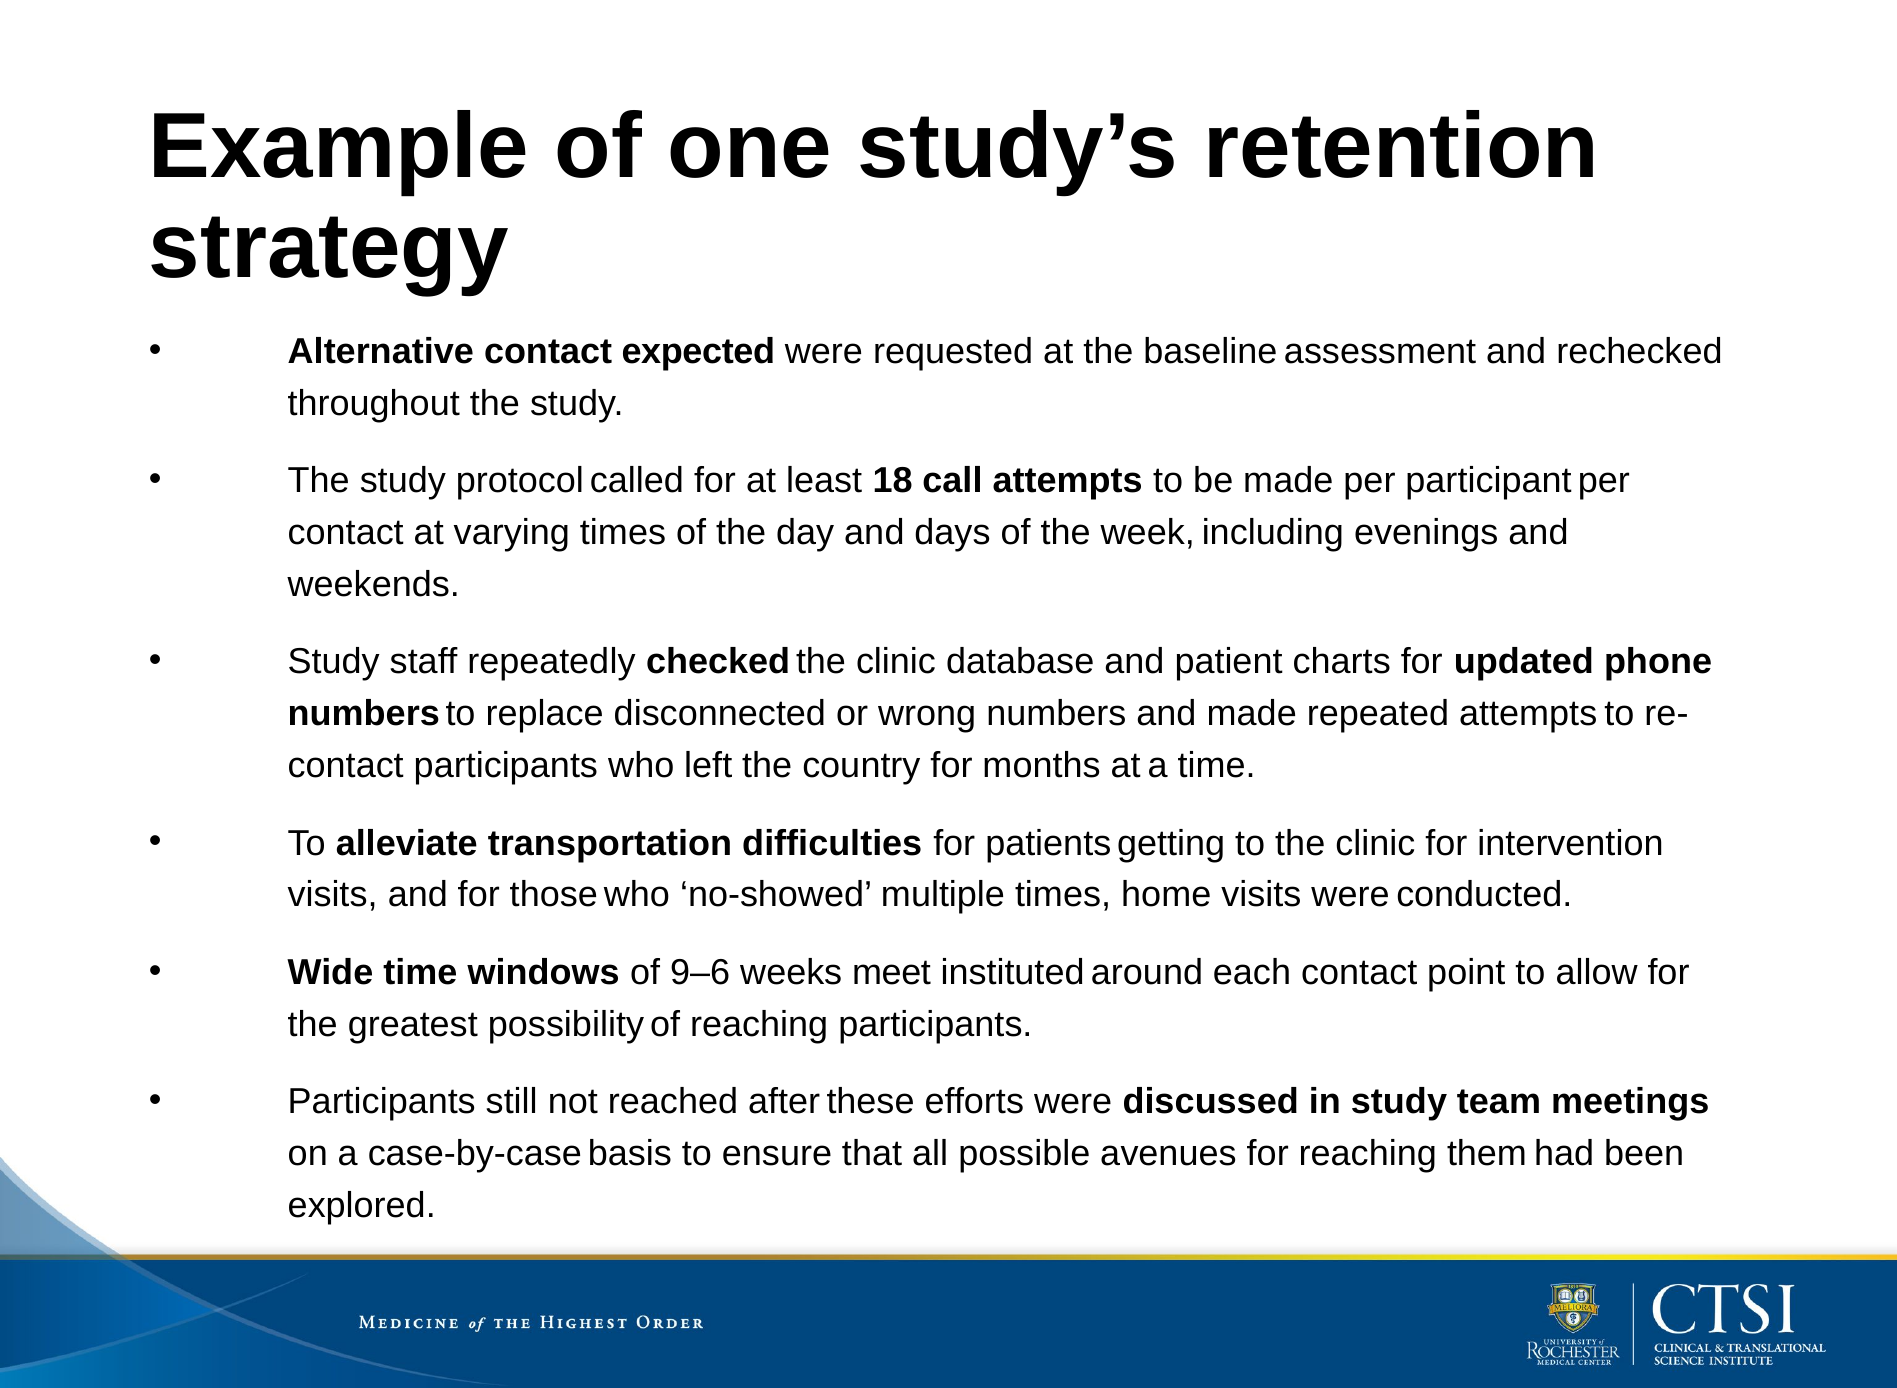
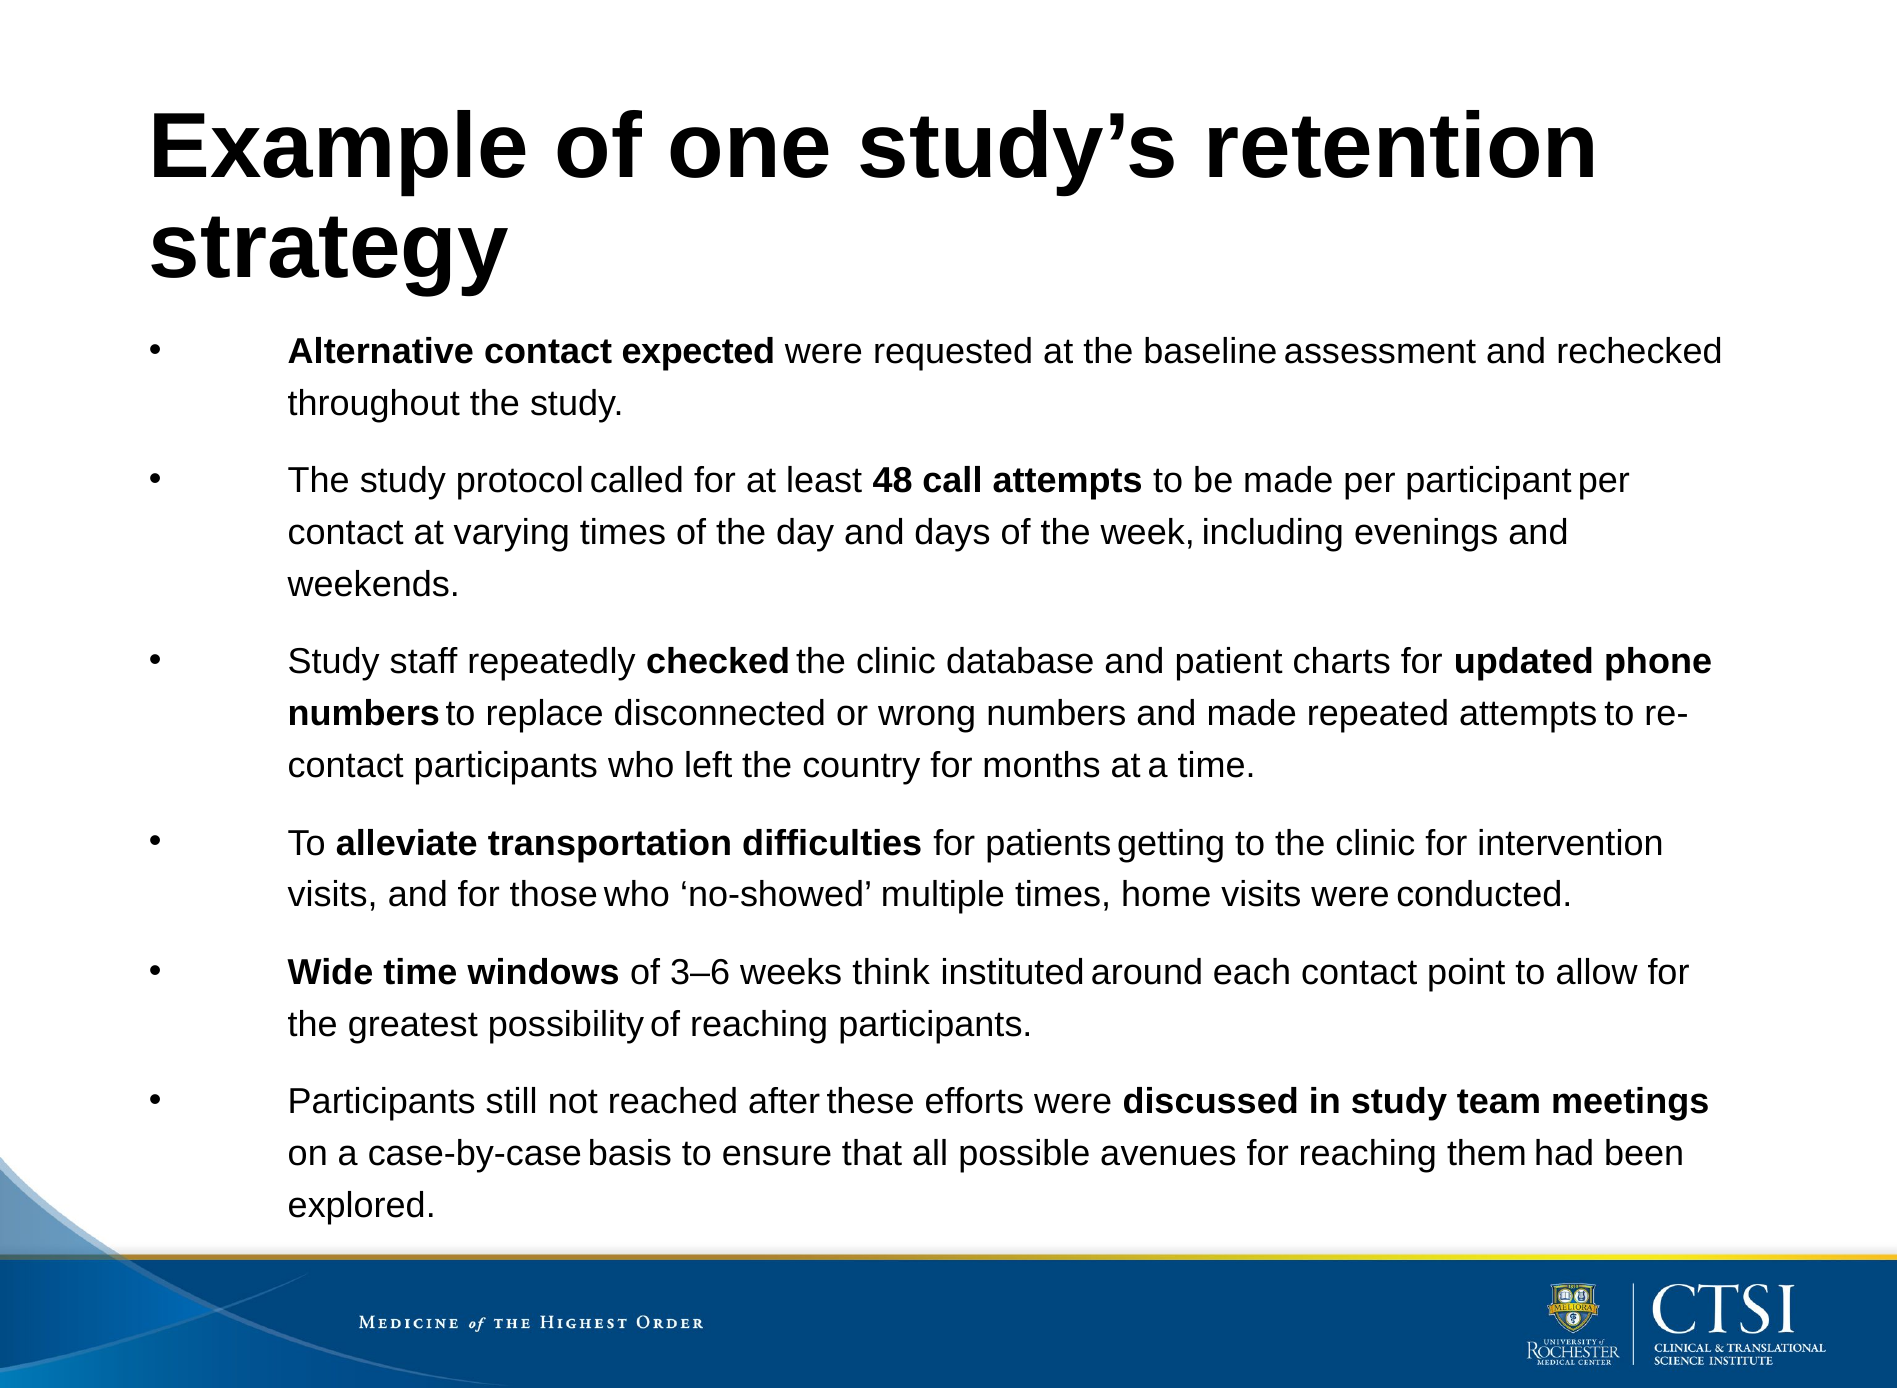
18: 18 -> 48
9–6: 9–6 -> 3–6
meet: meet -> think
